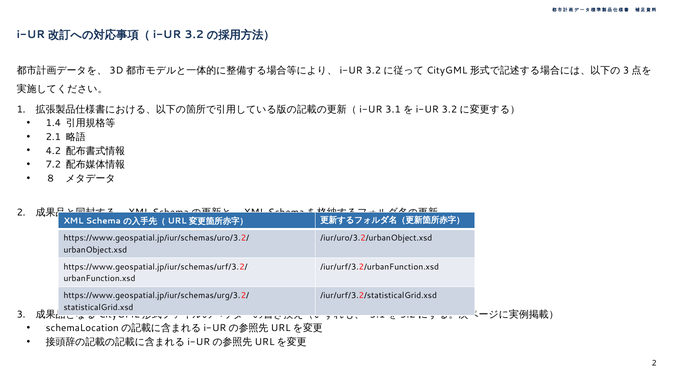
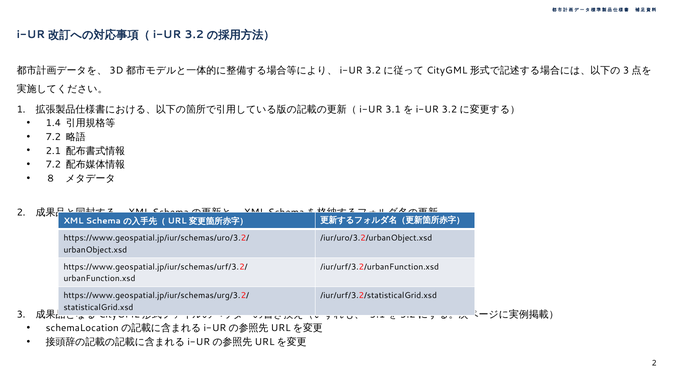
2.1 at (53, 137): 2.1 -> 7.2
4.2: 4.2 -> 2.1
